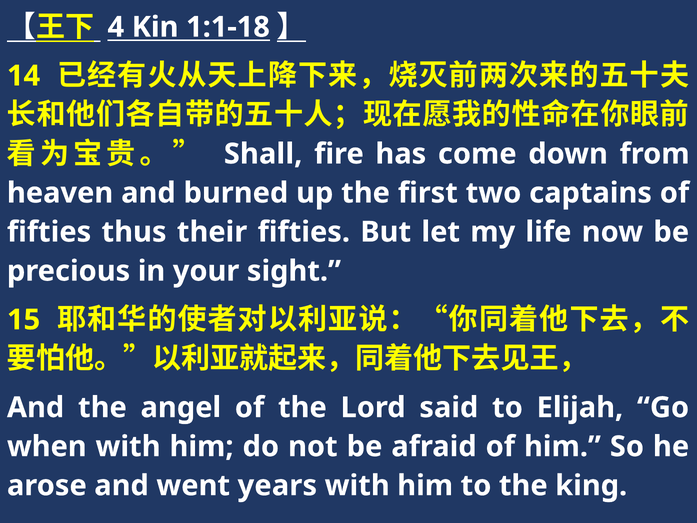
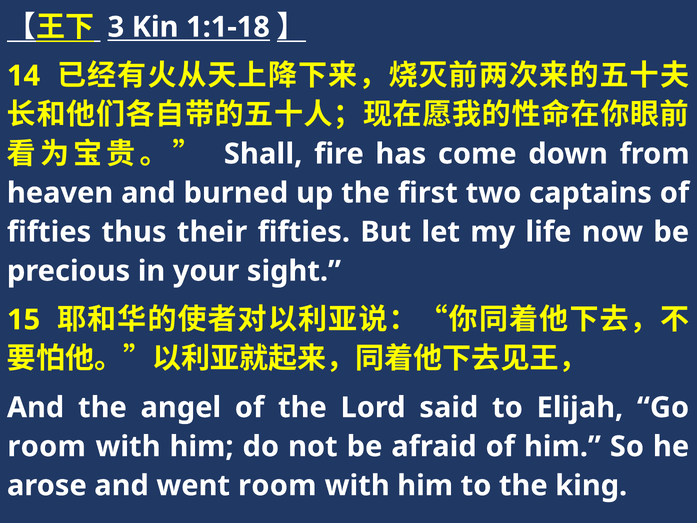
4: 4 -> 3
when at (47, 446): when -> room
went years: years -> room
